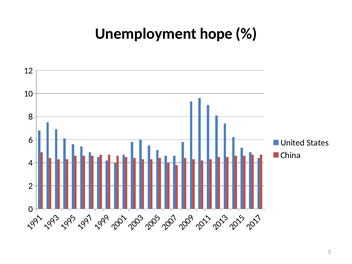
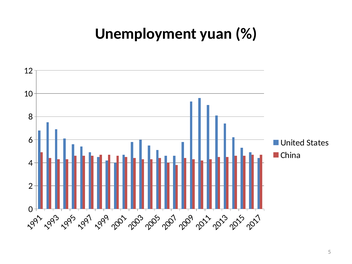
hope: hope -> yuan
